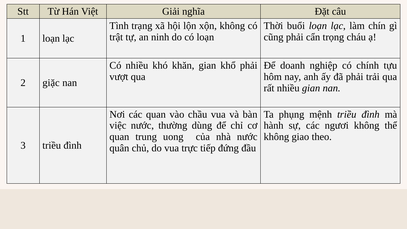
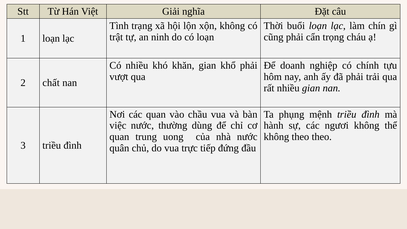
giặc: giặc -> chất
không giao: giao -> theo
